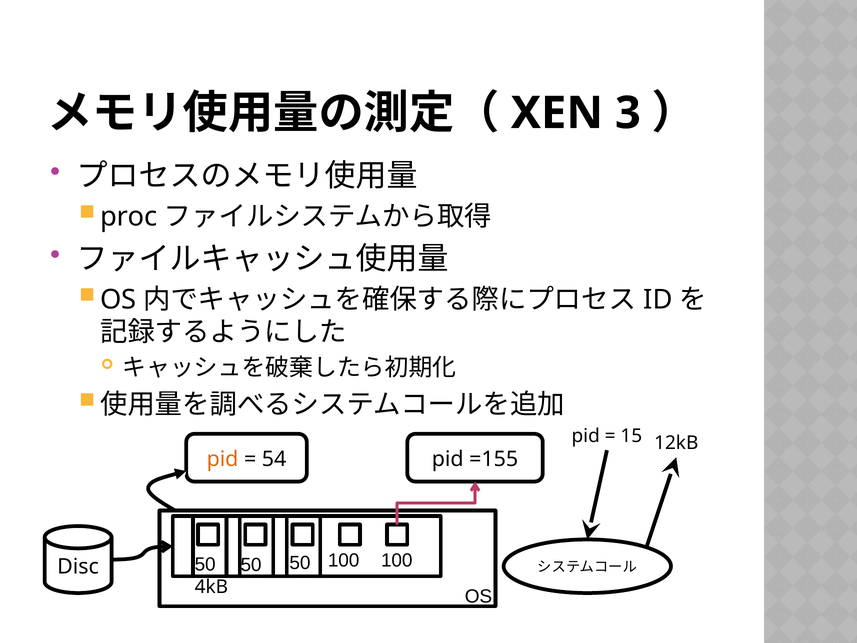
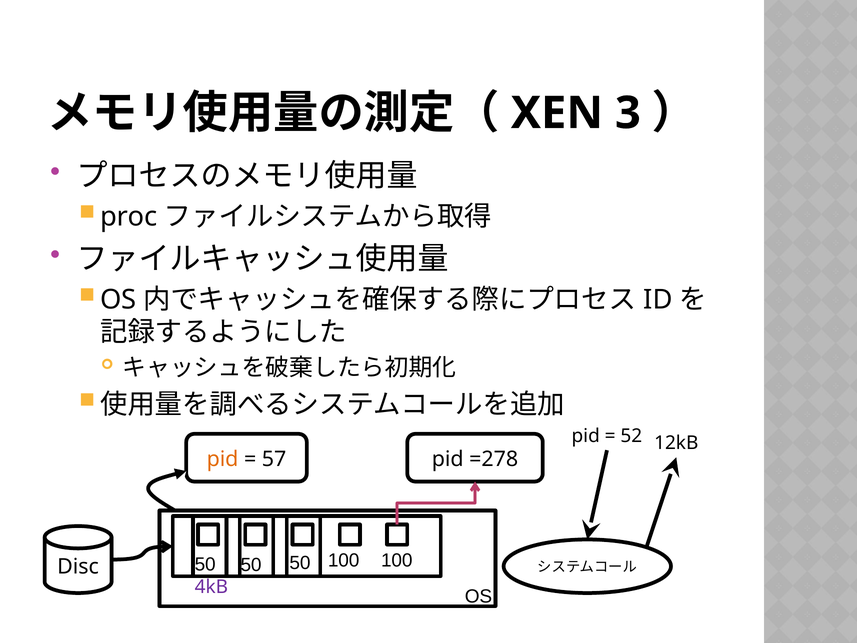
15: 15 -> 52
54: 54 -> 57
=155: =155 -> =278
4kB colour: black -> purple
